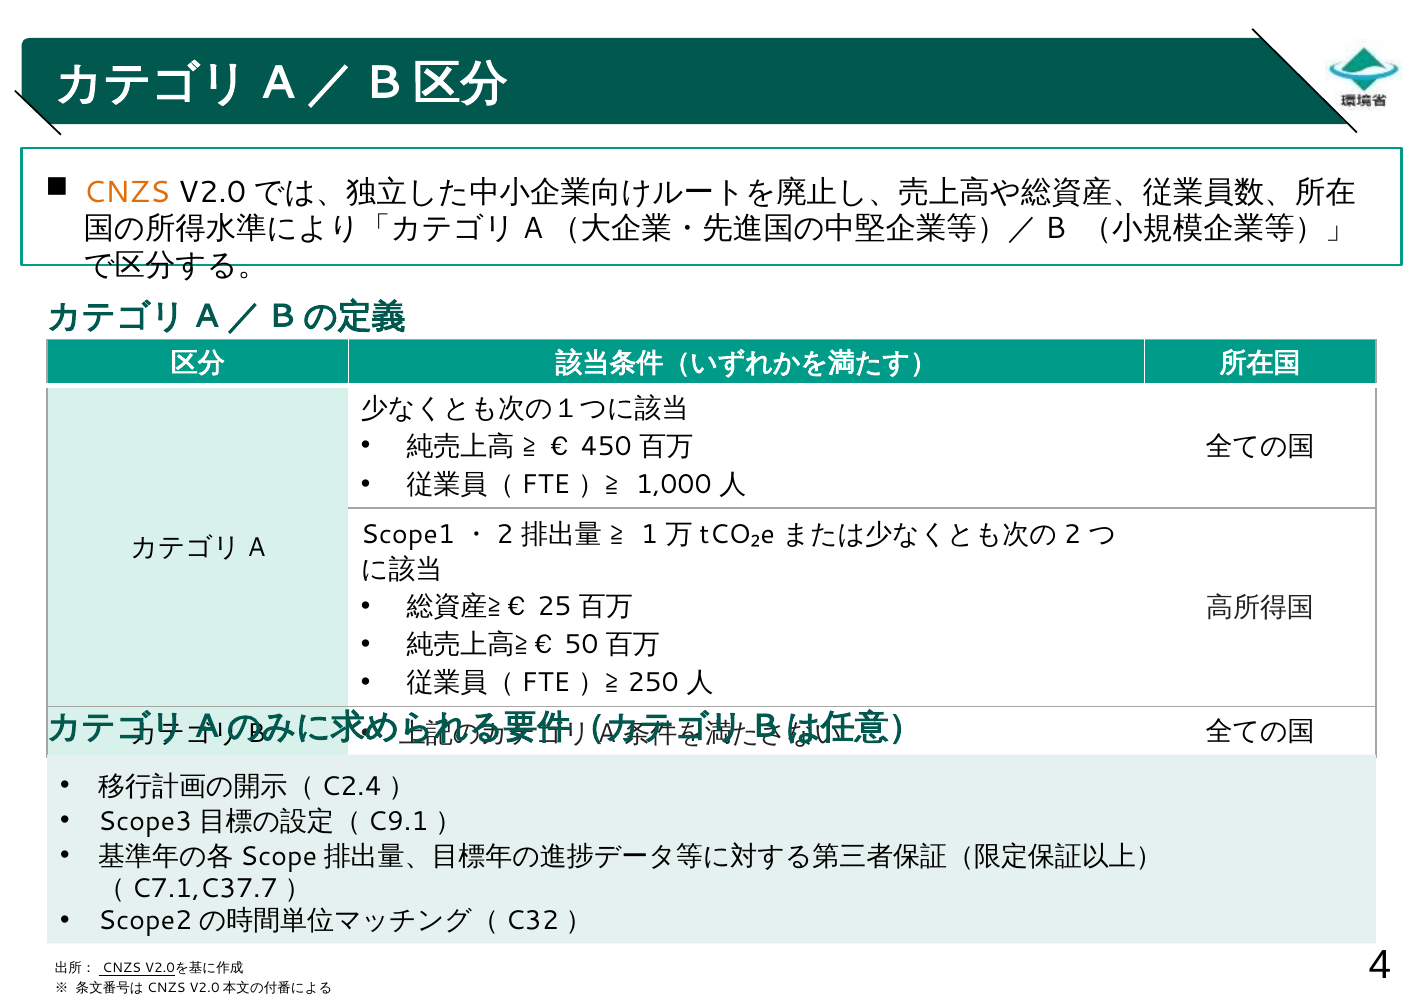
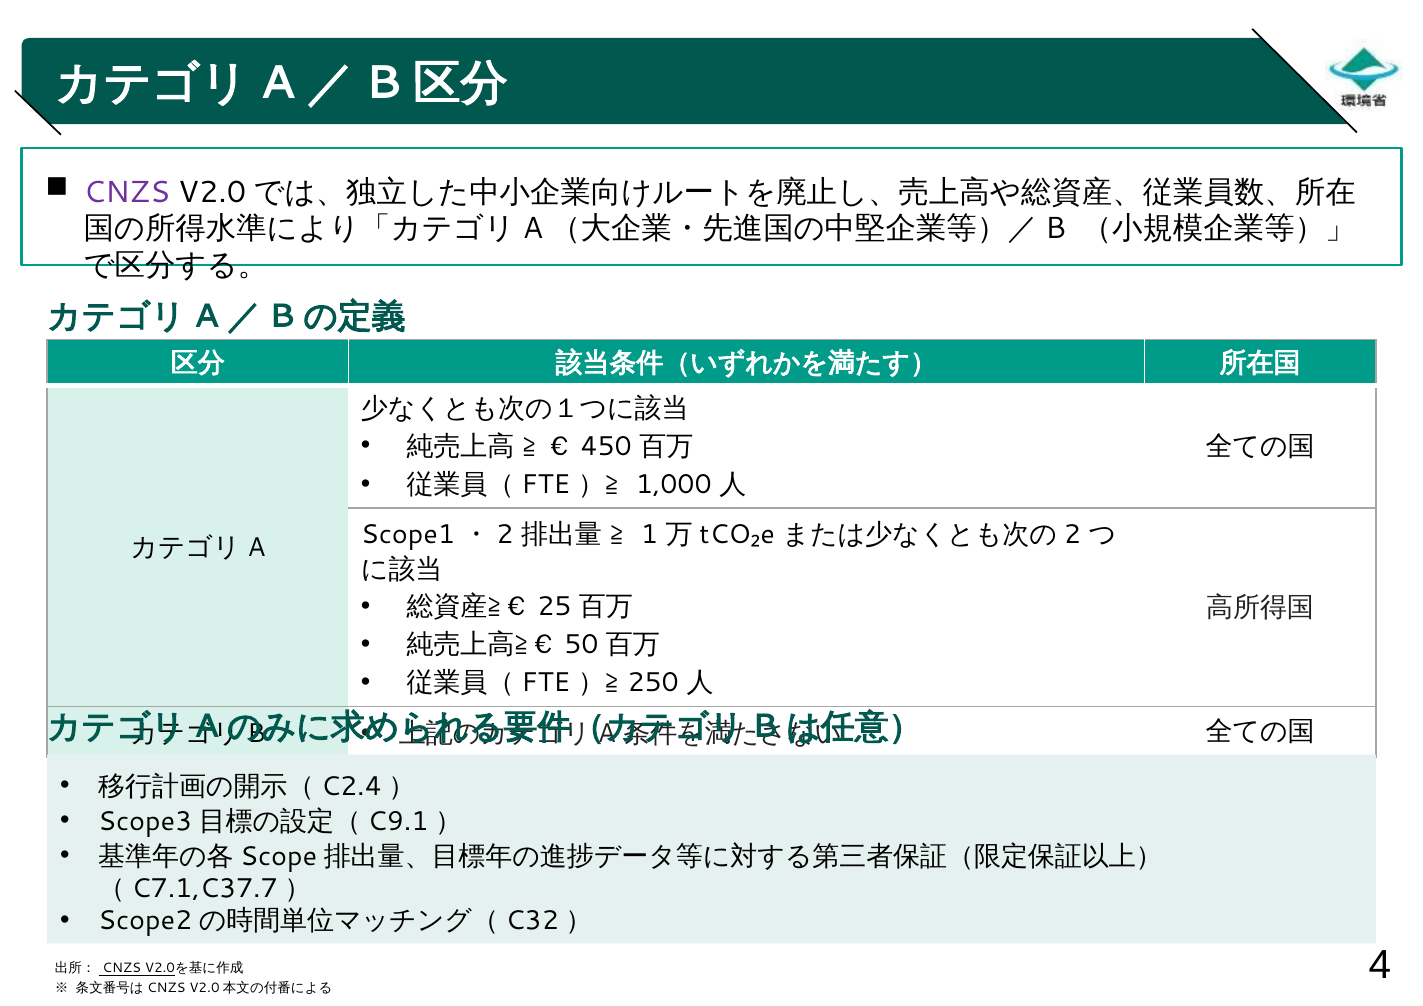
CNZS at (127, 192) colour: orange -> purple
